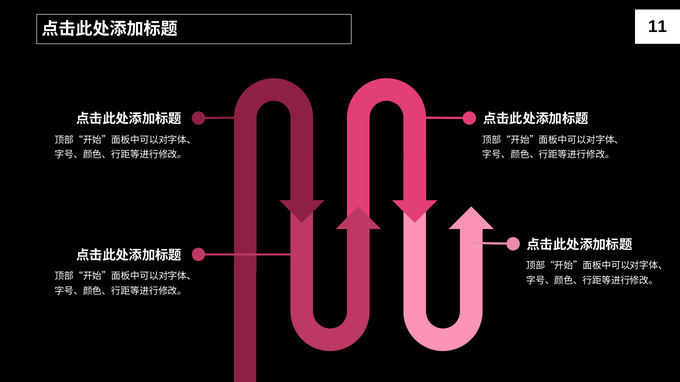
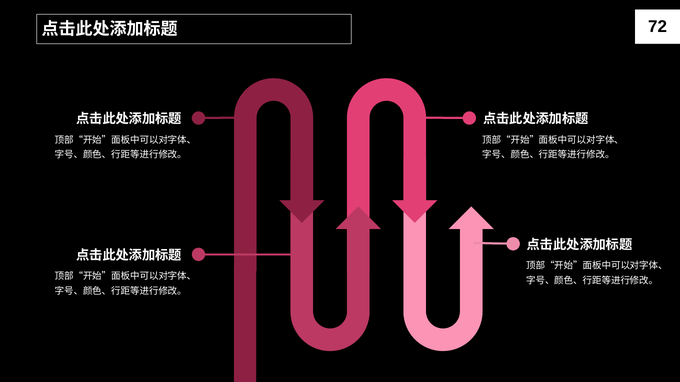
11: 11 -> 72
